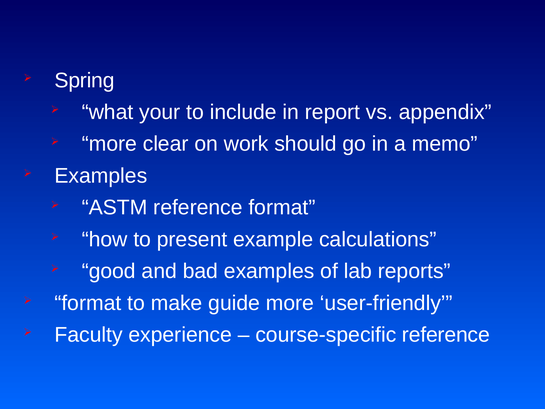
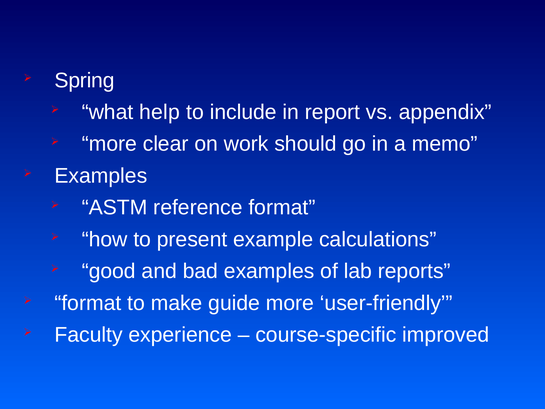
your: your -> help
course-specific reference: reference -> improved
